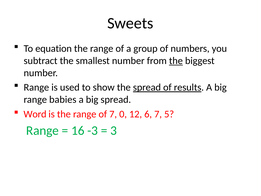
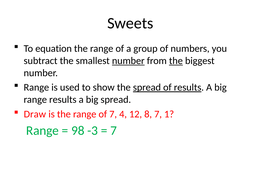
number at (128, 61) underline: none -> present
range babies: babies -> results
Word: Word -> Draw
0: 0 -> 4
6: 6 -> 8
5: 5 -> 1
16: 16 -> 98
3 at (114, 130): 3 -> 7
